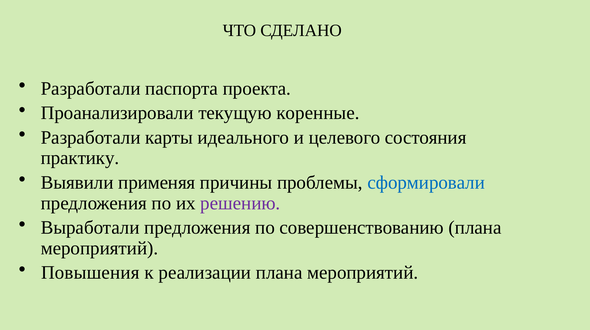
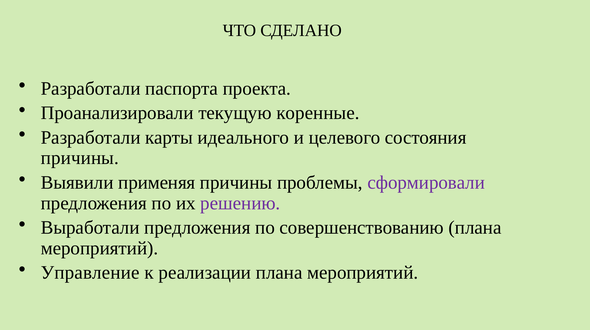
практику at (80, 158): практику -> причины
сформировали colour: blue -> purple
Повышения: Повышения -> Управление
